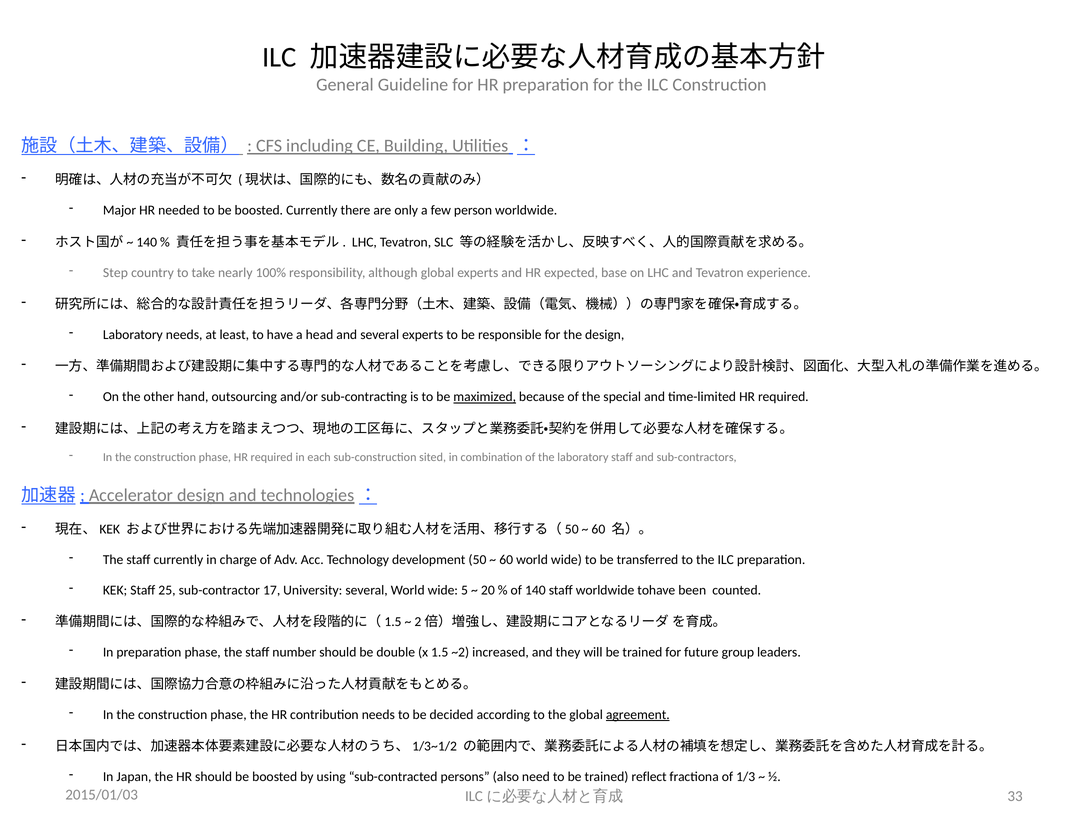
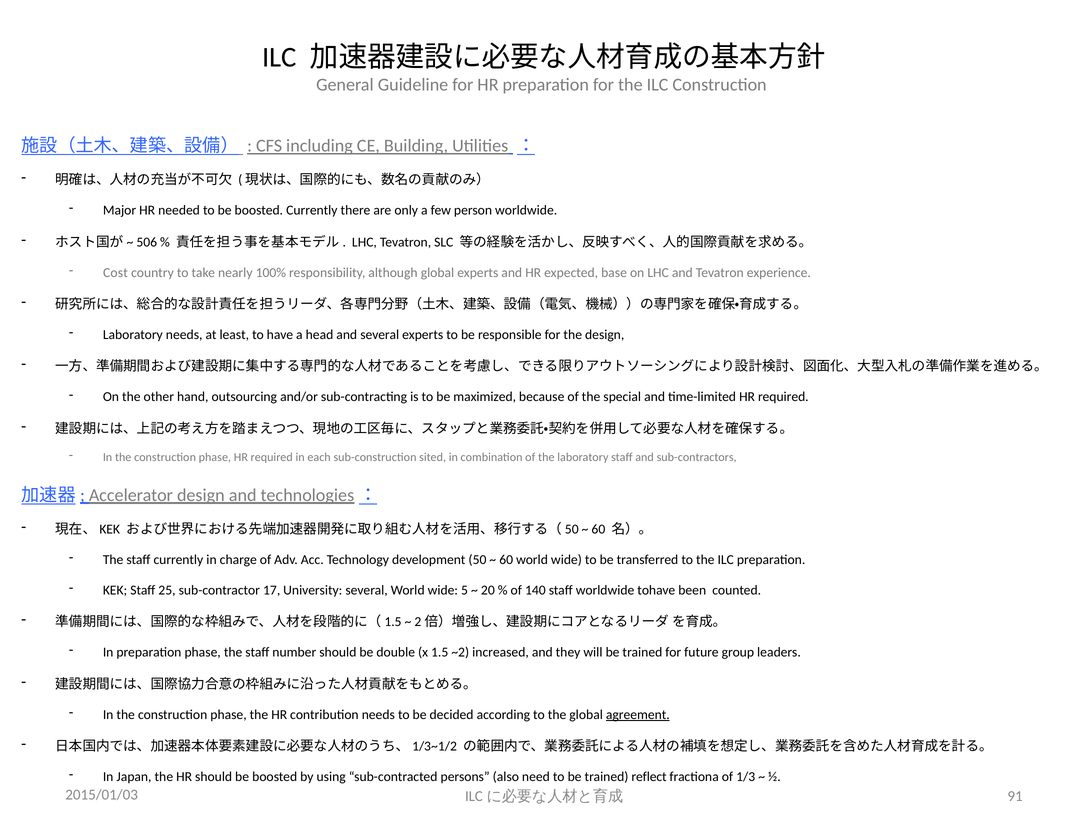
140 at (147, 242): 140 -> 506
Step: Step -> Cost
maximized underline: present -> none
33: 33 -> 91
